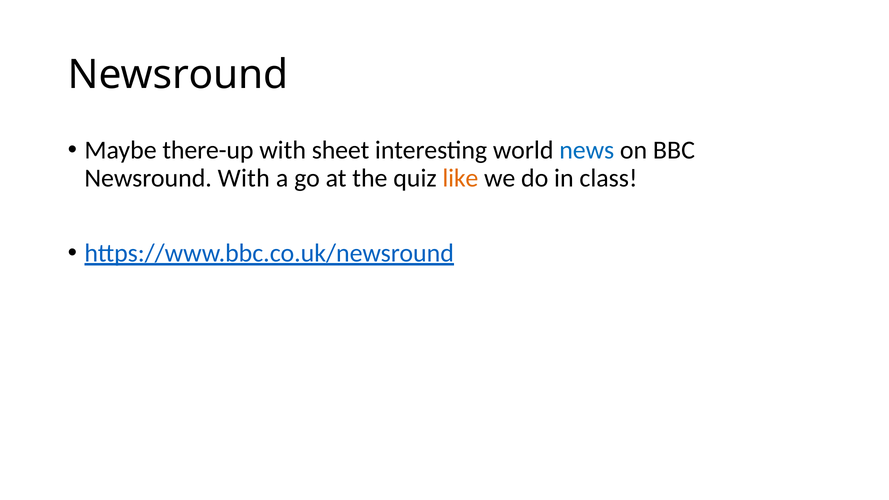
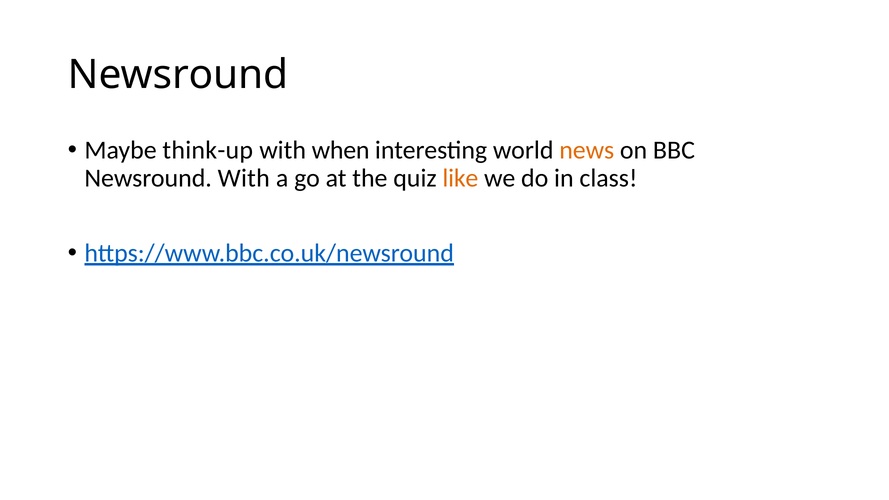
there-up: there-up -> think-up
sheet: sheet -> when
news colour: blue -> orange
